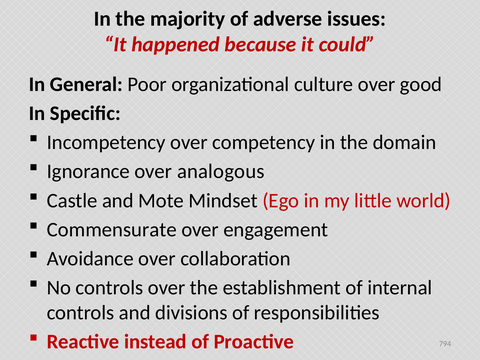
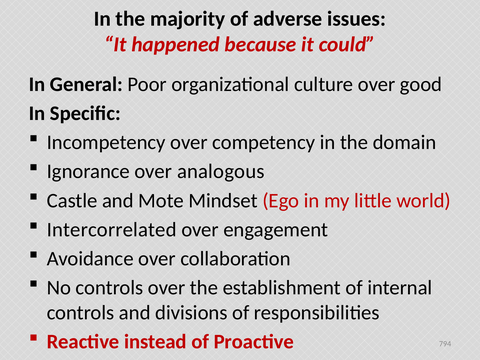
Commensurate: Commensurate -> Intercorrelated
